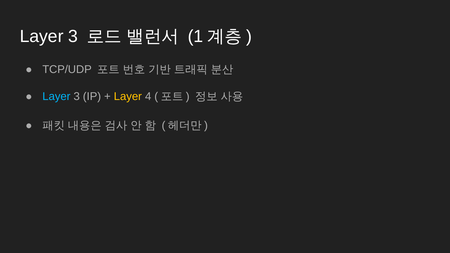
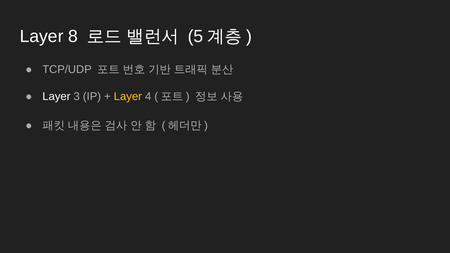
3 at (73, 36): 3 -> 8
1: 1 -> 5
Layer at (56, 97) colour: light blue -> white
